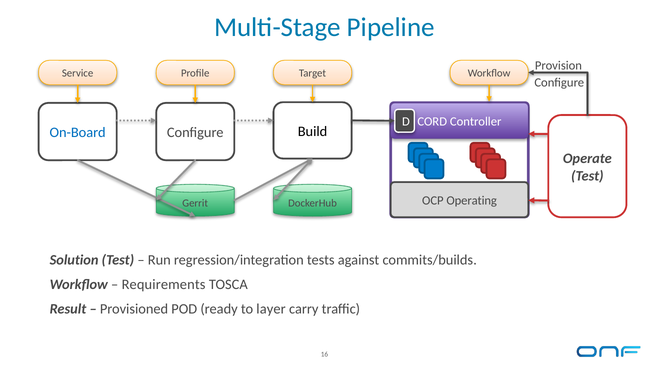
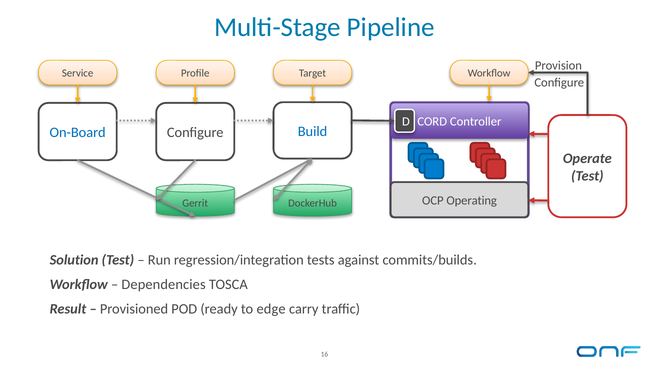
Build colour: black -> blue
Requirements: Requirements -> Dependencies
layer: layer -> edge
